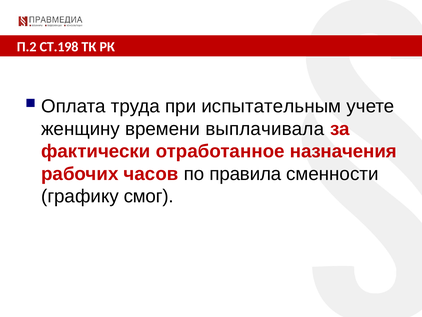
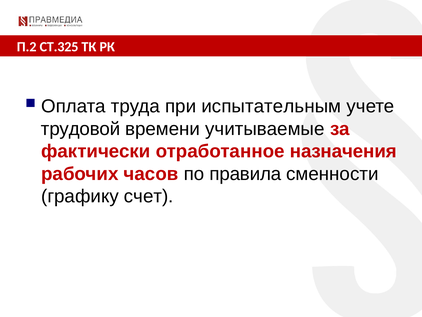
СТ.198: СТ.198 -> СТ.325
женщину: женщину -> трудовой
выплачивала: выплачивала -> учитываемые
смог: смог -> счет
